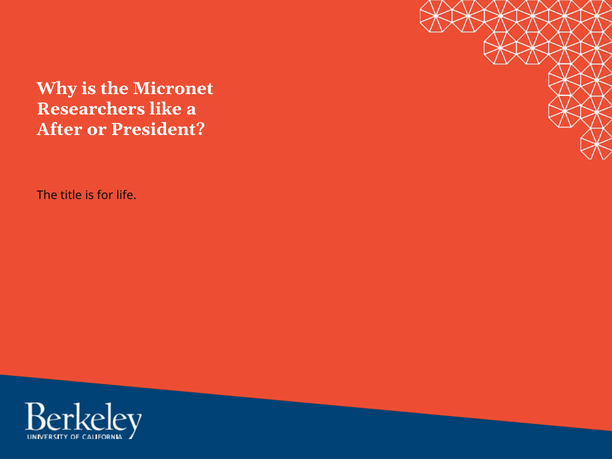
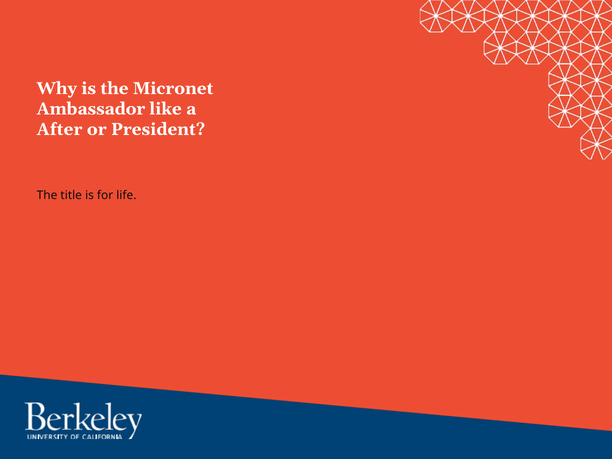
Researchers: Researchers -> Ambassador
